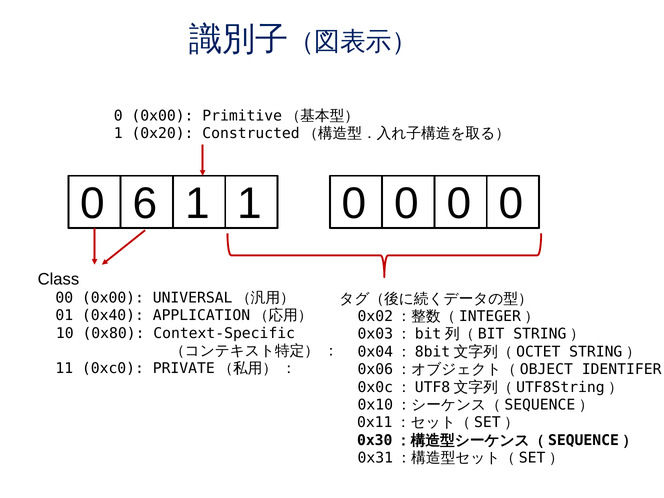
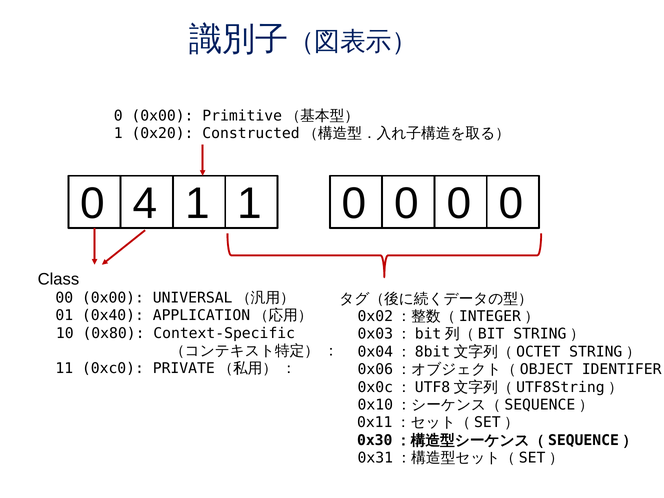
6: 6 -> 4
